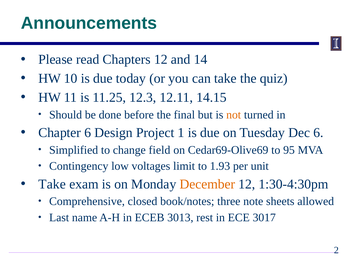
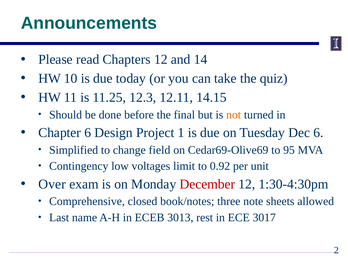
1.93: 1.93 -> 0.92
Take at (52, 184): Take -> Over
December colour: orange -> red
